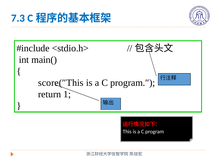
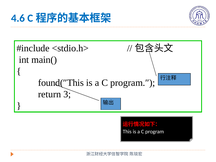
7.3: 7.3 -> 4.6
score(″This: score(″This -> found(″This
1: 1 -> 3
